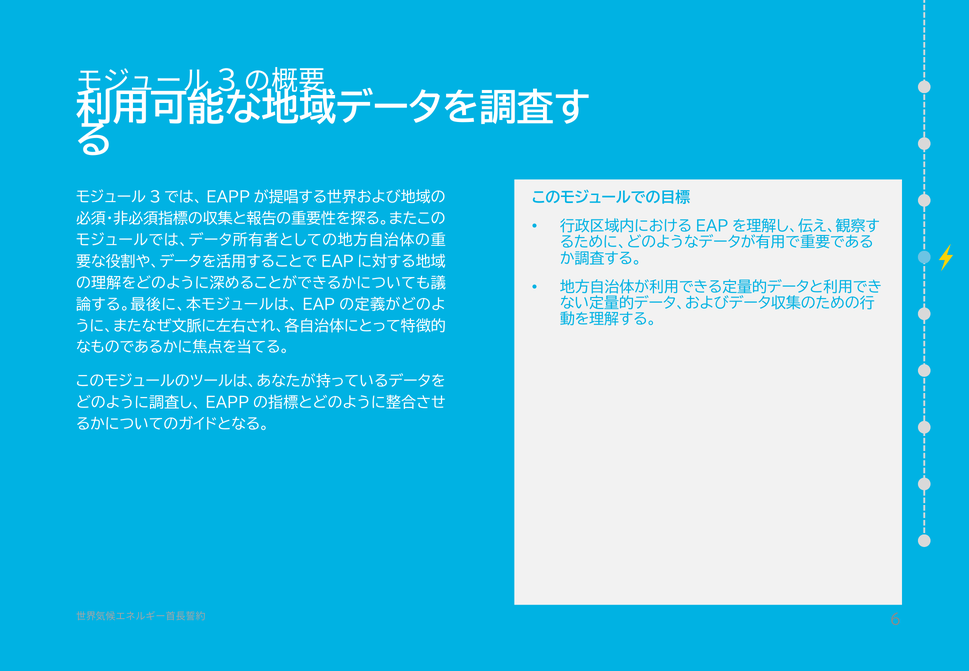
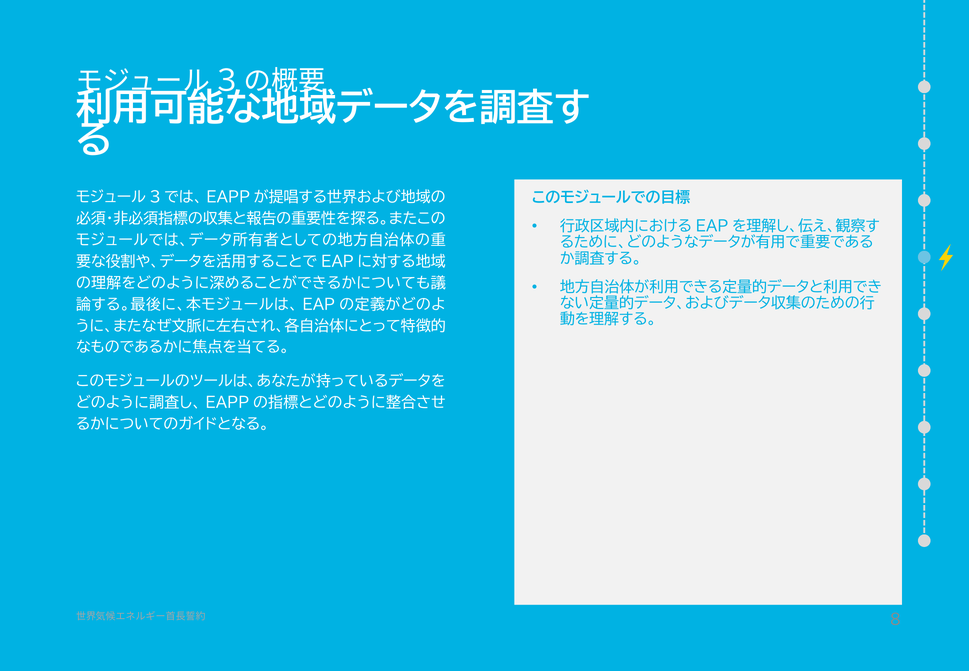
6: 6 -> 8
